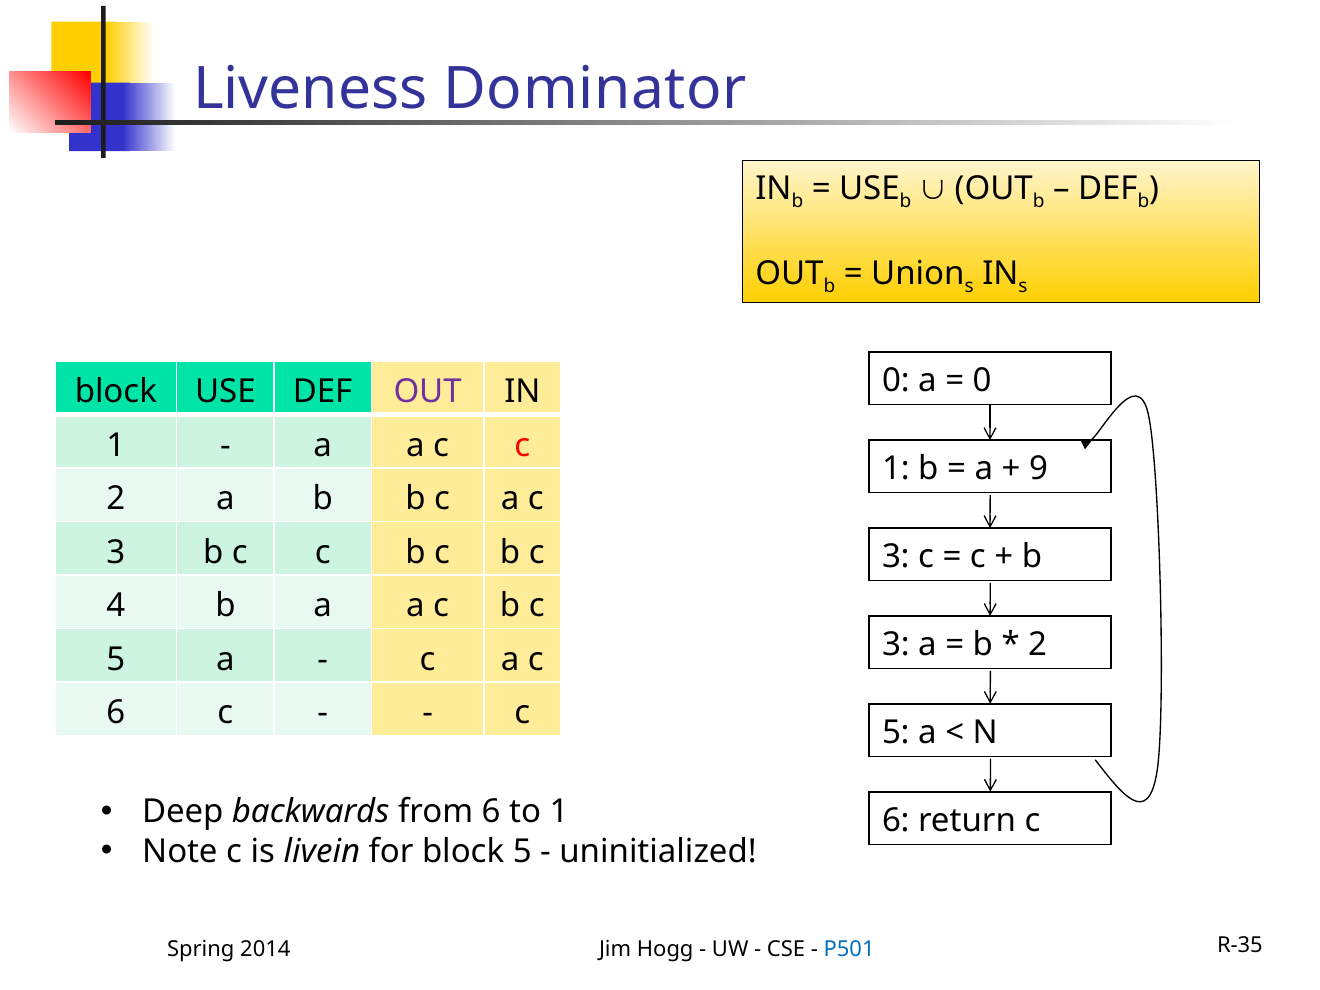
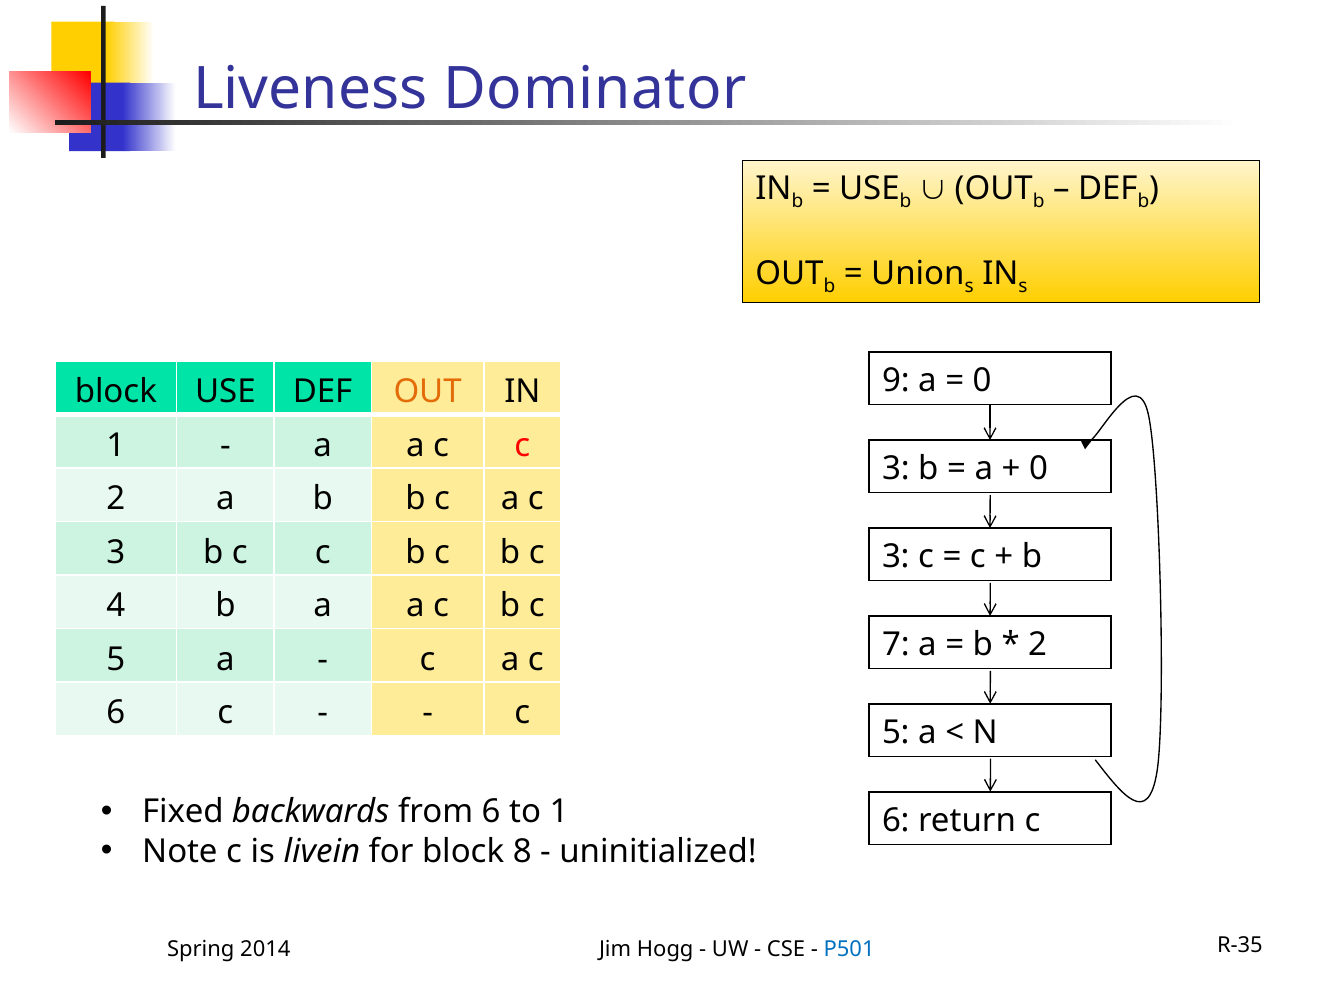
0 at (896, 381): 0 -> 9
OUT at (428, 392) colour: purple -> orange
1 at (896, 469): 1 -> 3
9 at (1038, 469): 9 -> 0
3 at (896, 645): 3 -> 7
Deep: Deep -> Fixed
block 5: 5 -> 8
